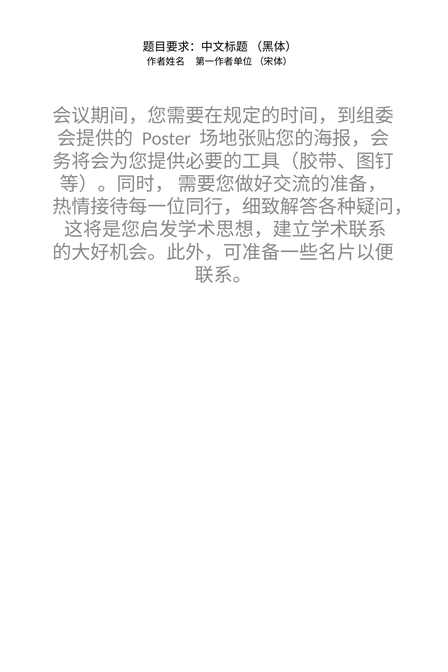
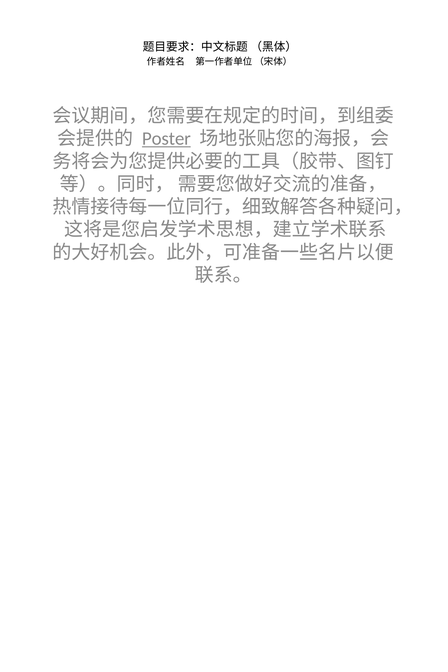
Poster underline: none -> present
